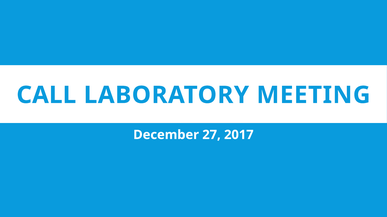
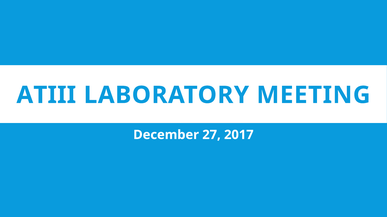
CALL: CALL -> ATIII
